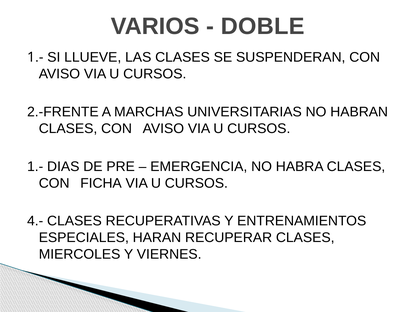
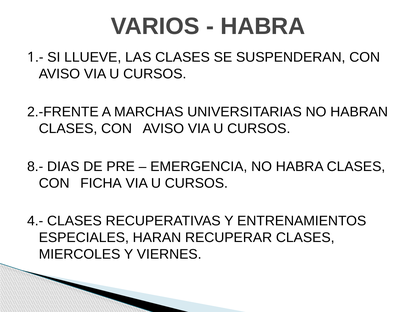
DOBLE at (263, 26): DOBLE -> HABRA
1.-: 1.- -> 8.-
